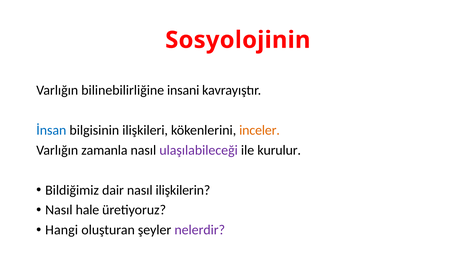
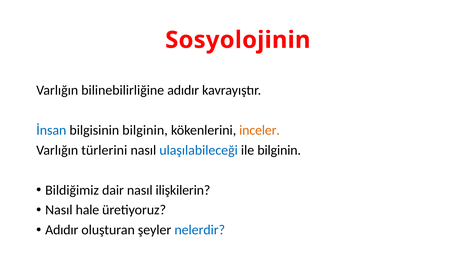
bilinebilirliğine insani: insani -> adıdır
bilgisinin ilişkileri: ilişkileri -> bilginin
zamanla: zamanla -> türlerini
ulaşılabileceği colour: purple -> blue
ile kurulur: kurulur -> bilginin
Hangi at (62, 230): Hangi -> Adıdır
nelerdir colour: purple -> blue
